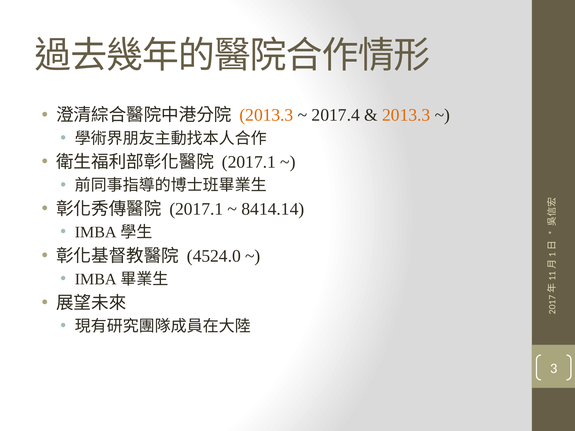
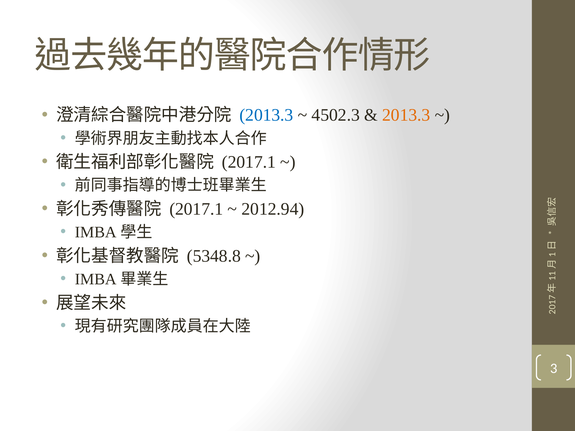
2013.3 at (266, 115) colour: orange -> blue
2017.4: 2017.4 -> 4502.3
8414.14: 8414.14 -> 2012.94
4524.0: 4524.0 -> 5348.8
